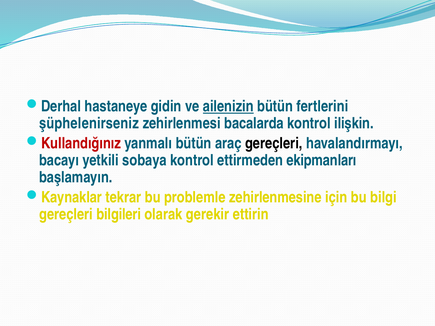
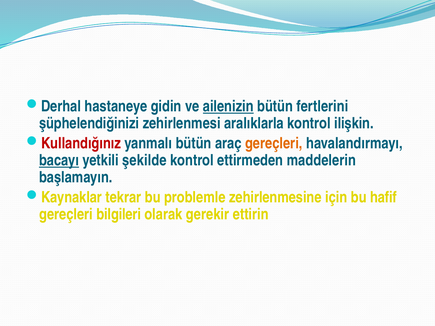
şüphelenirseniz: şüphelenirseniz -> şüphelendiğinizi
bacalarda: bacalarda -> aralıklarla
gereçleri at (274, 144) colour: black -> orange
bacayı underline: none -> present
sobaya: sobaya -> şekilde
ekipmanları: ekipmanları -> maddelerin
bilgi: bilgi -> hafif
